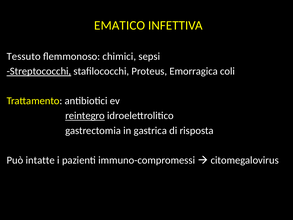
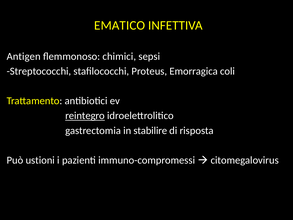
Tessuto: Tessuto -> Antigen
Streptococchi underline: present -> none
gastrica: gastrica -> stabilire
intatte: intatte -> ustioni
